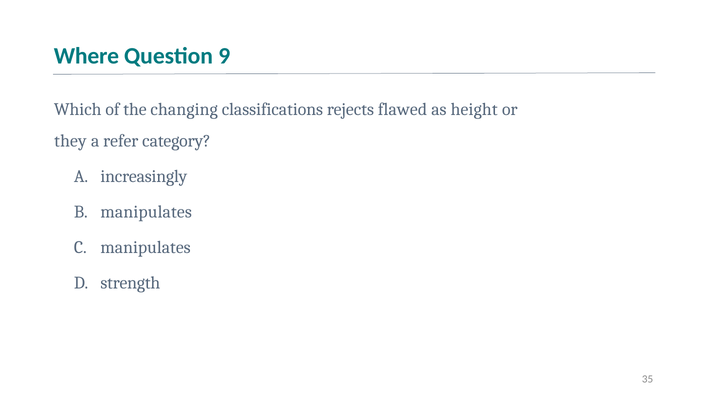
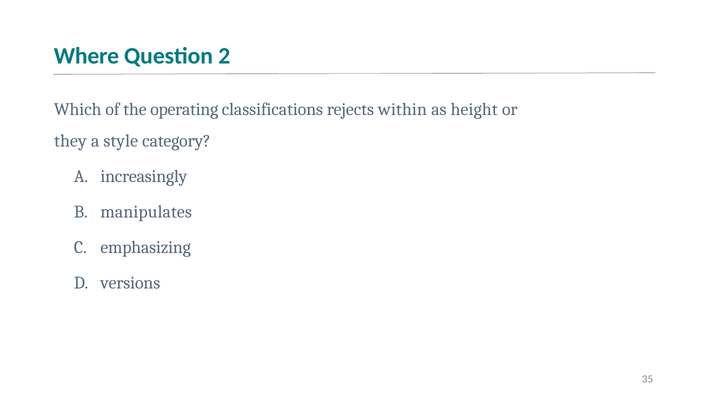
9: 9 -> 2
changing: changing -> operating
flawed: flawed -> within
refer: refer -> style
manipulates at (146, 248): manipulates -> emphasizing
strength: strength -> versions
